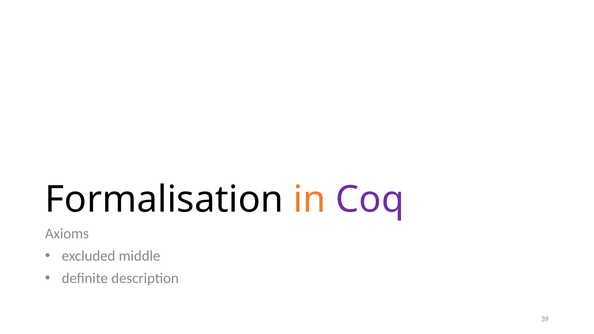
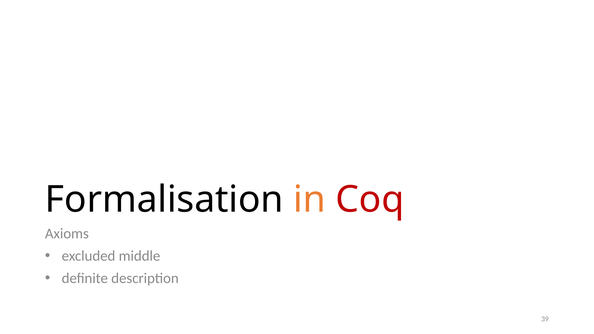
Coq colour: purple -> red
